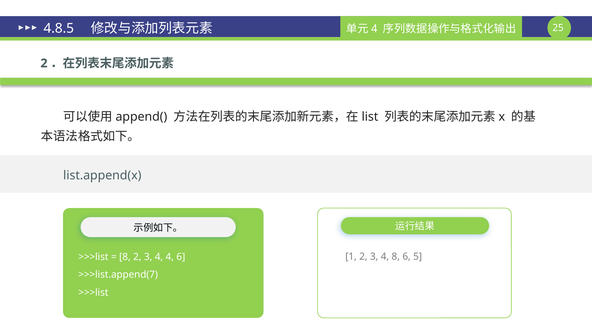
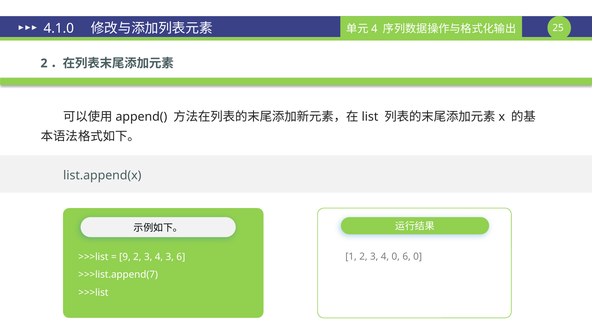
4.8.5: 4.8.5 -> 4.1.0
4 8: 8 -> 0
6 5: 5 -> 0
8 at (125, 257): 8 -> 9
4 4: 4 -> 3
